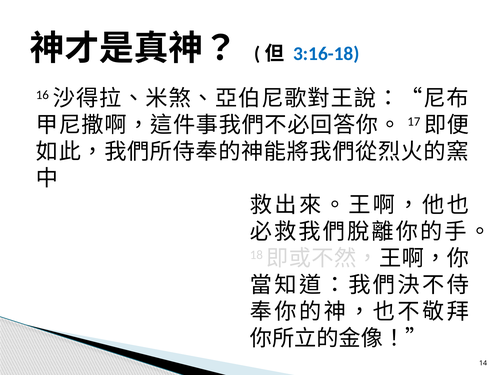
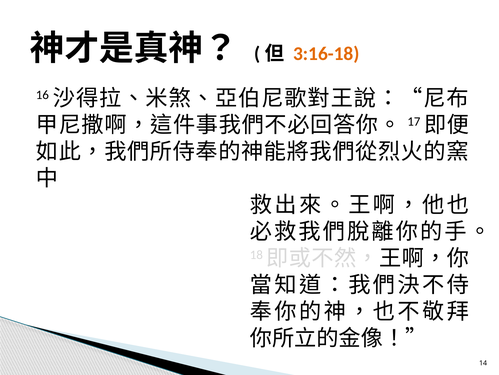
3:16-18 colour: blue -> orange
